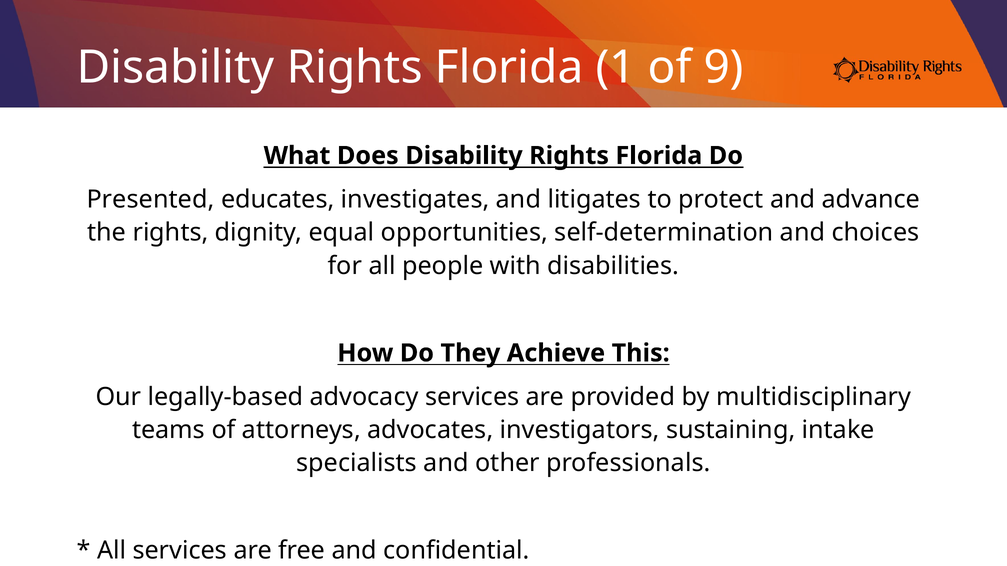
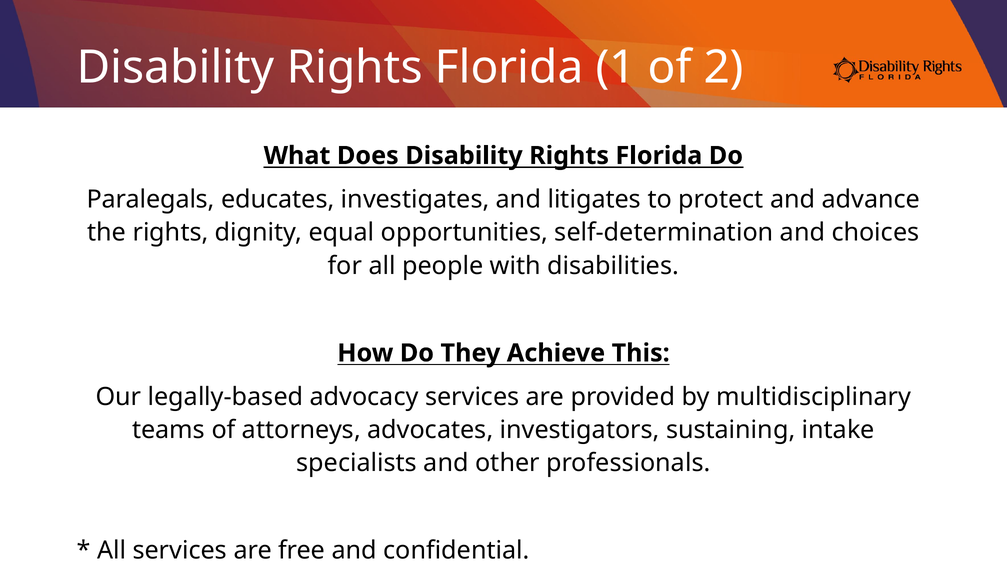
9: 9 -> 2
Presented: Presented -> Paralegals
